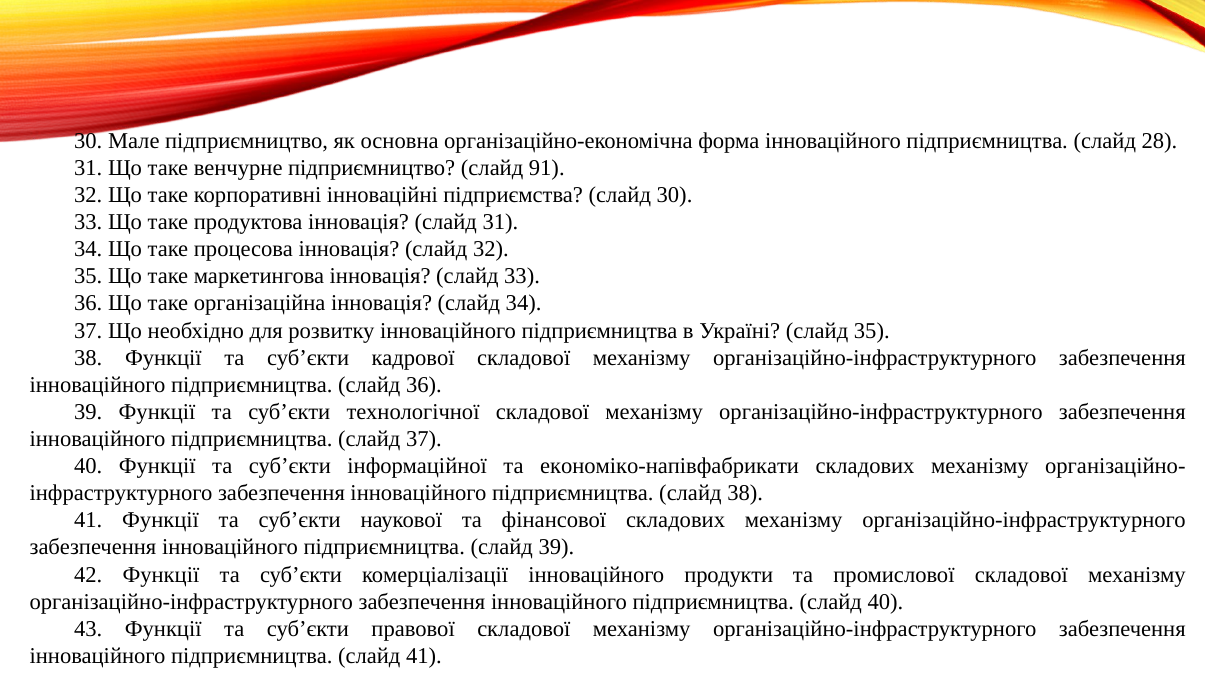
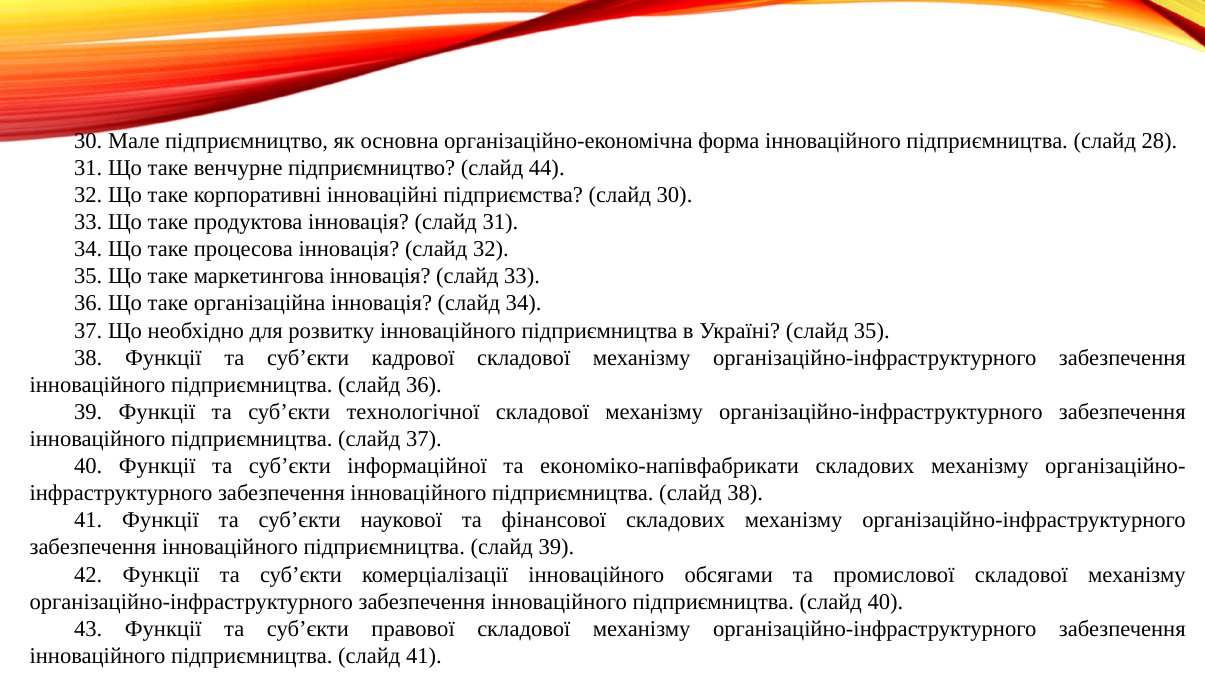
91: 91 -> 44
продукти: продукти -> обсягами
